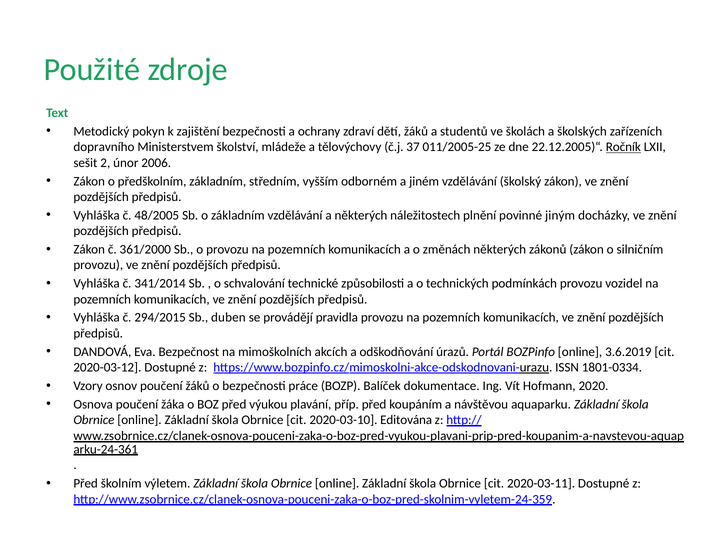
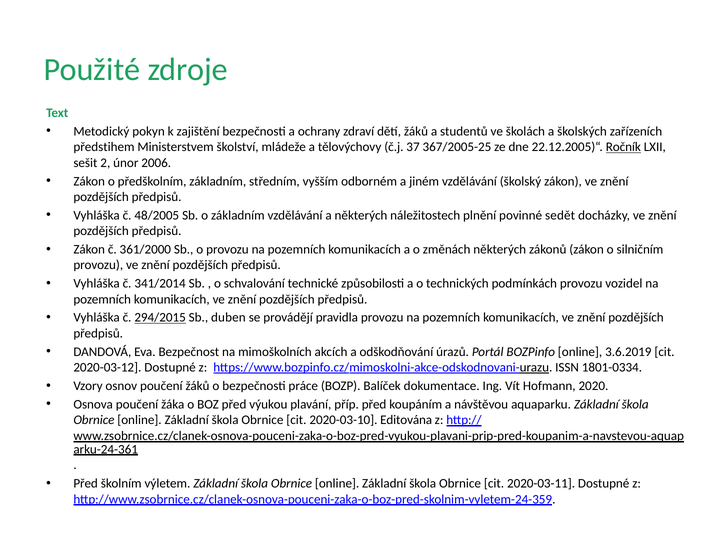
dopravního: dopravního -> předstihem
011/2005-25: 011/2005-25 -> 367/2005-25
jiným: jiným -> sedět
294/2015 underline: none -> present
